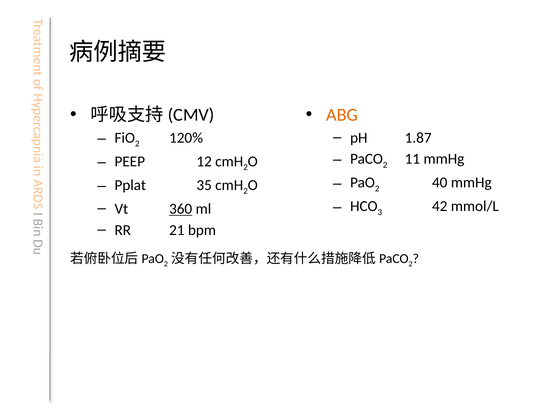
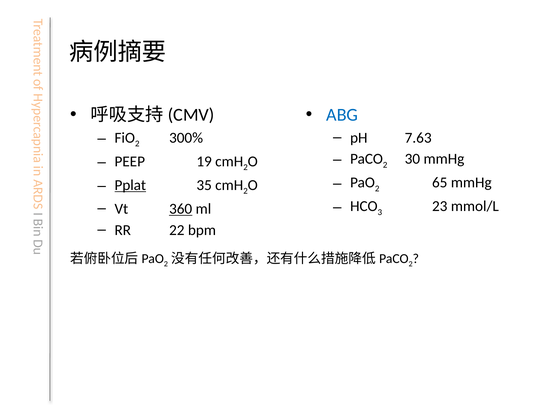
ABG colour: orange -> blue
1.87: 1.87 -> 7.63
120%: 120% -> 300%
11: 11 -> 30
12: 12 -> 19
40: 40 -> 65
Pplat underline: none -> present
42: 42 -> 23
21: 21 -> 22
